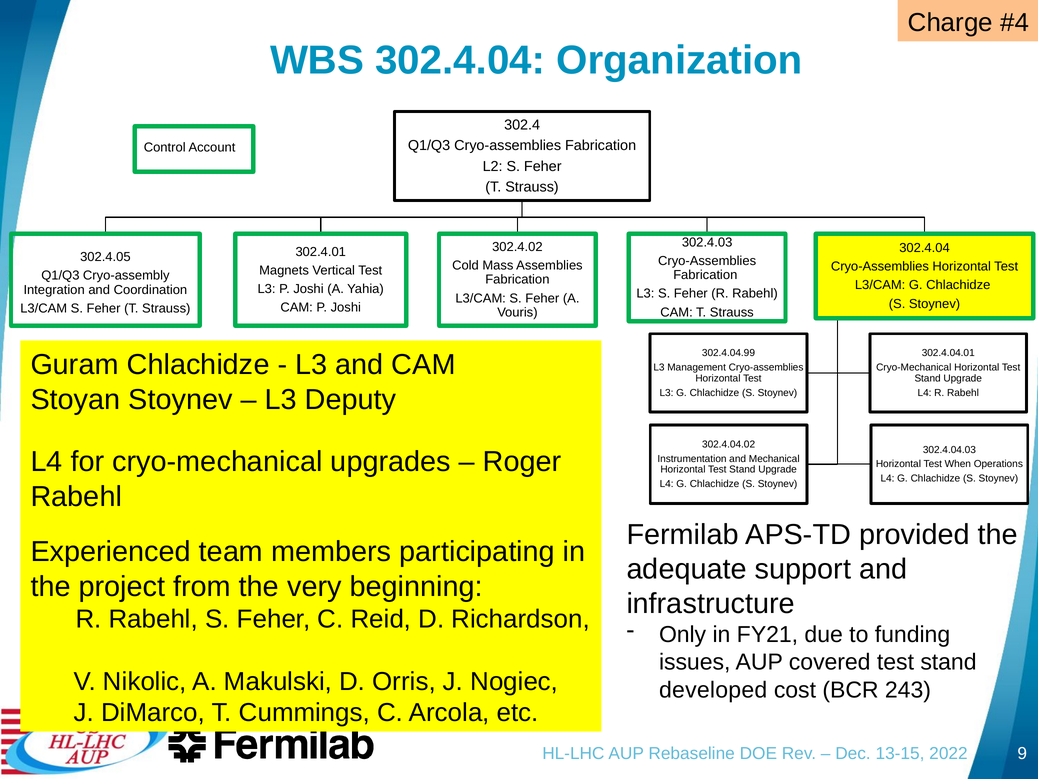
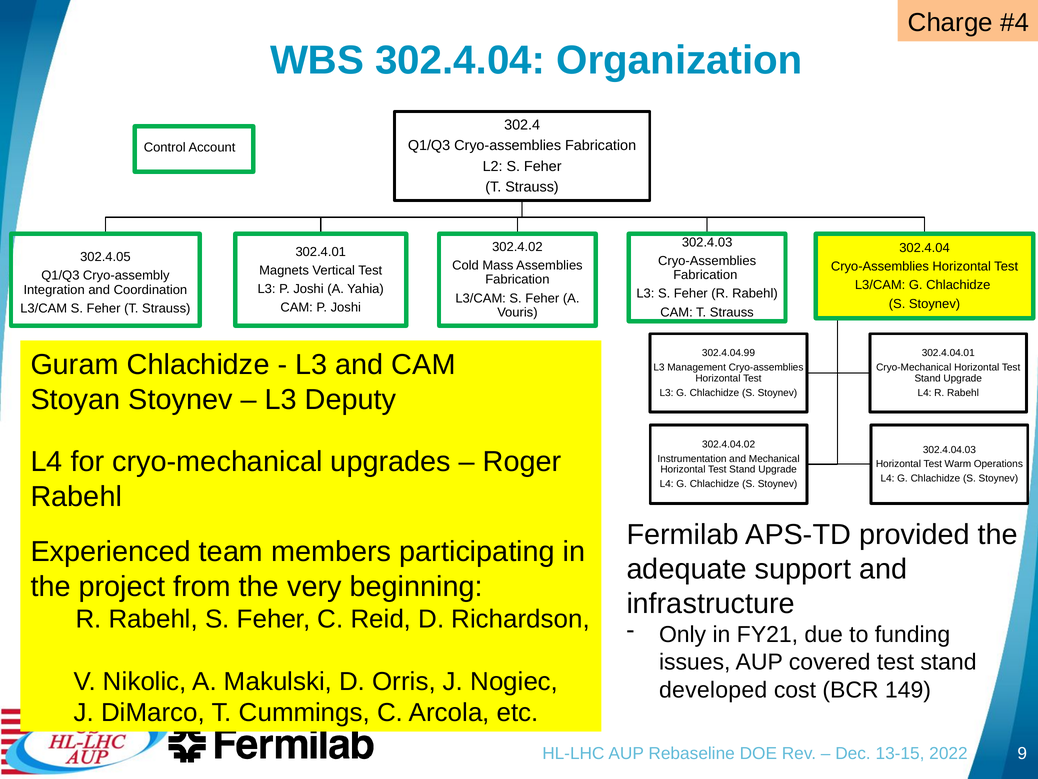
When: When -> Warm
243: 243 -> 149
